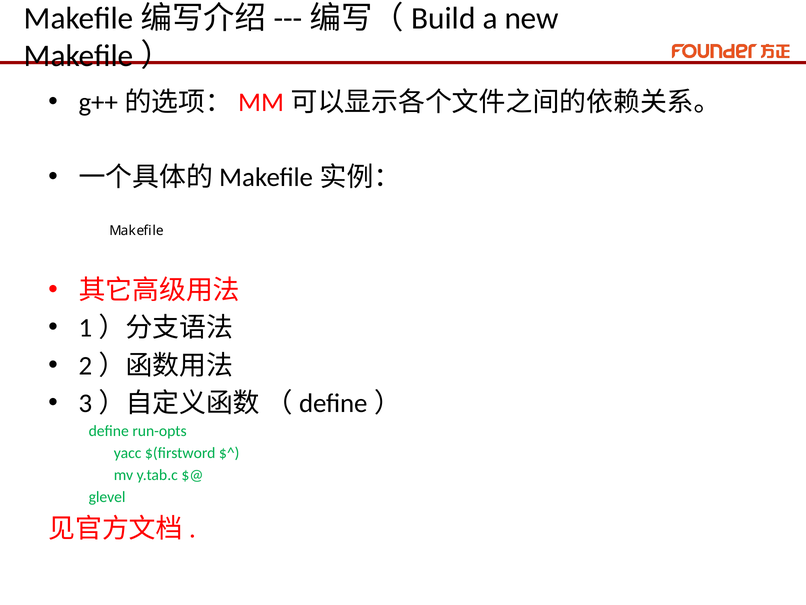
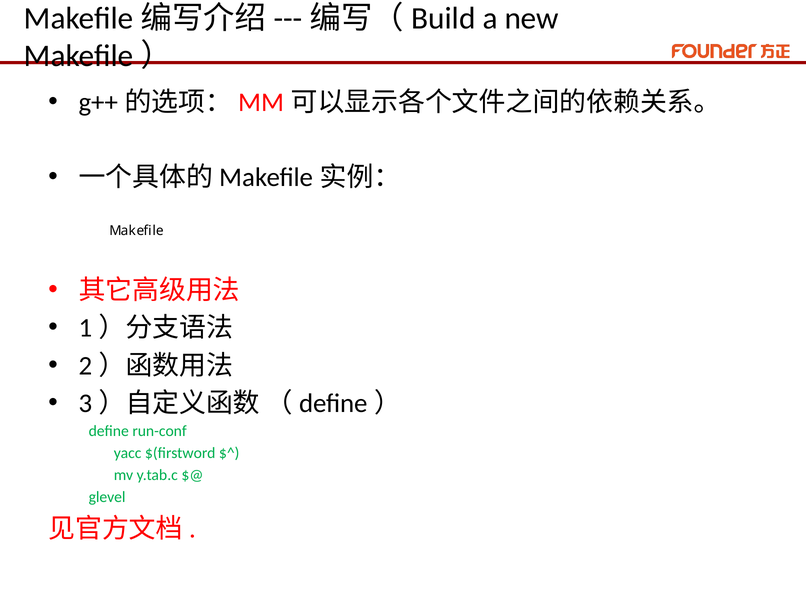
run-opts: run-opts -> run-conf
